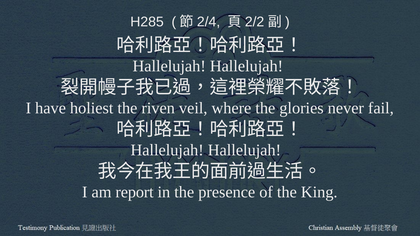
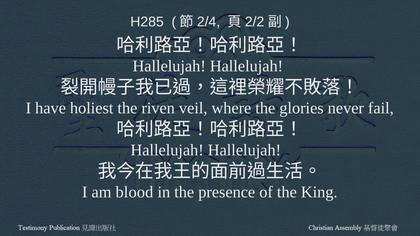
report: report -> blood
